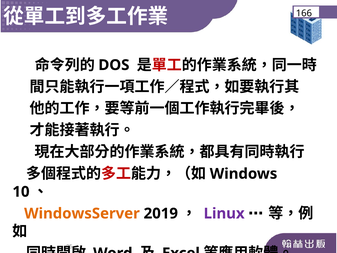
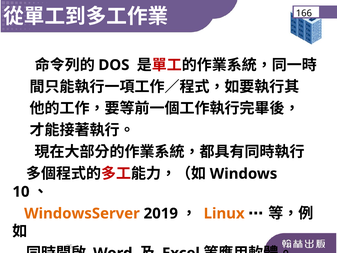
Linux colour: purple -> orange
